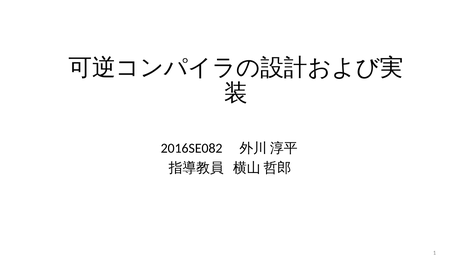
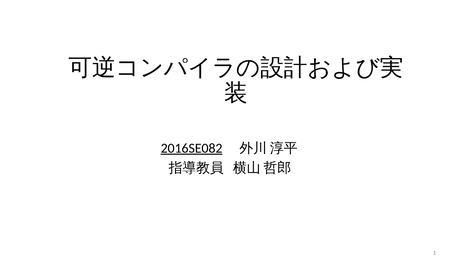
2016SE082 underline: none -> present
